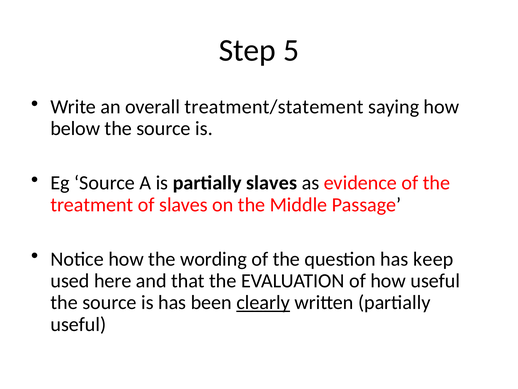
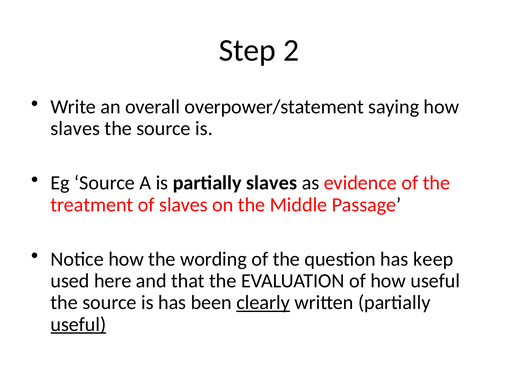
5: 5 -> 2
treatment/statement: treatment/statement -> overpower/statement
below at (75, 128): below -> slaves
useful at (78, 324) underline: none -> present
